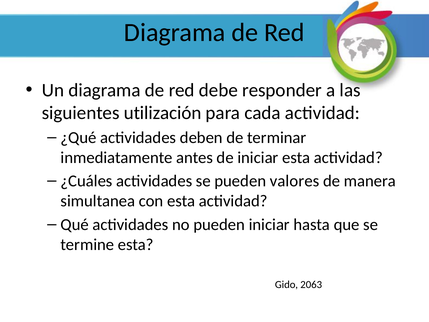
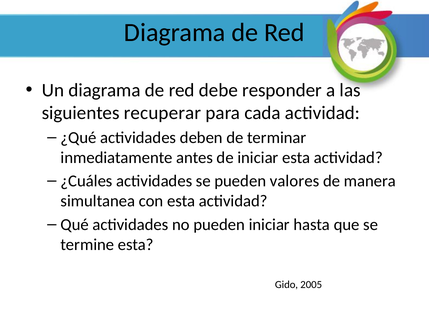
utilización: utilización -> recuperar
2063: 2063 -> 2005
